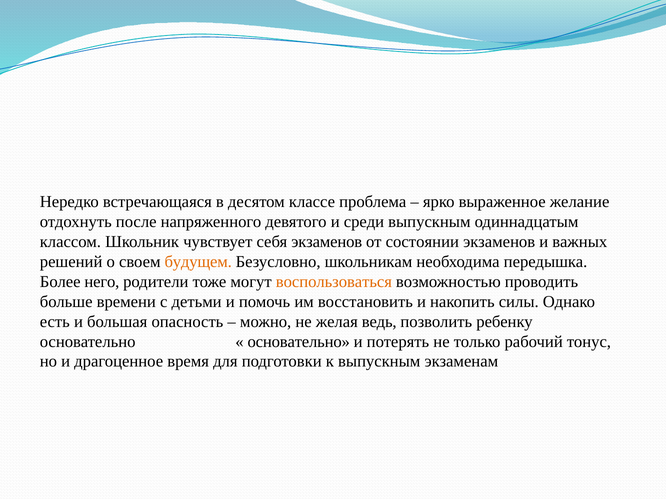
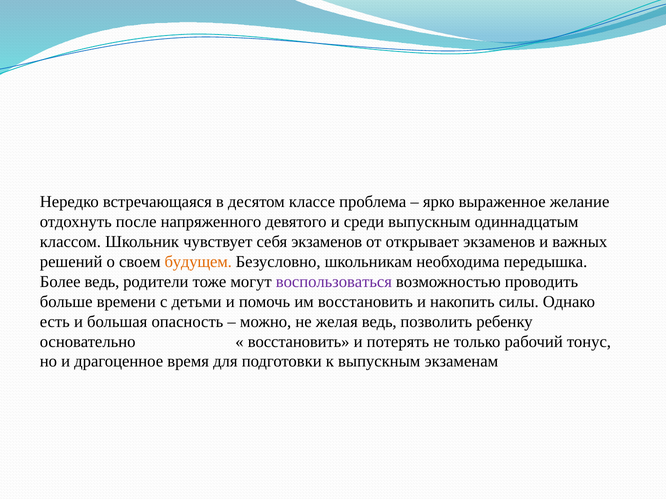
состоянии: состоянии -> открывает
Более него: него -> ведь
воспользоваться colour: orange -> purple
основательно at (299, 342): основательно -> восстановить
